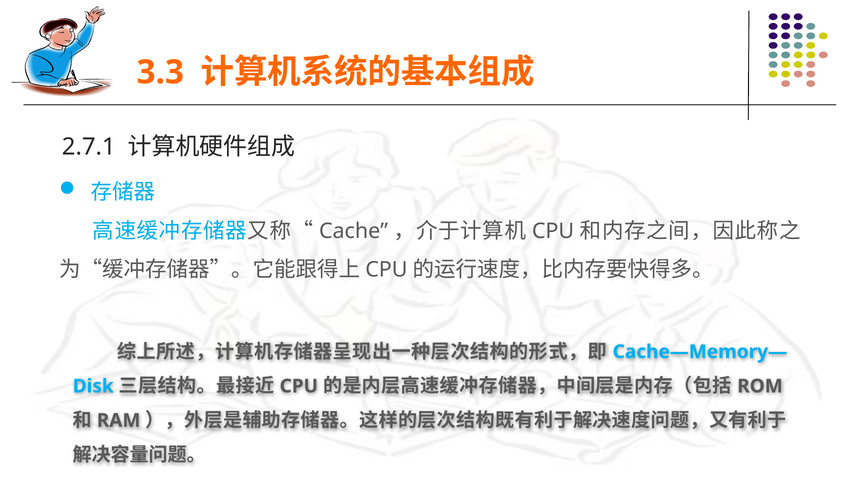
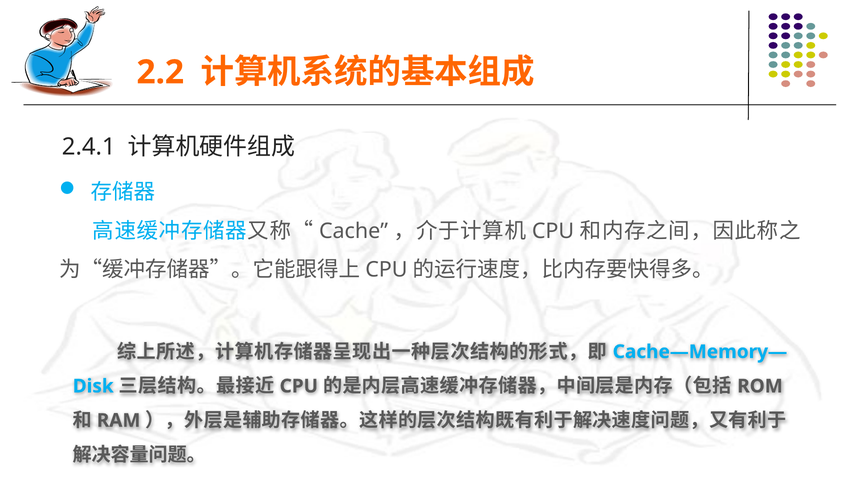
3.3: 3.3 -> 2.2
2.7.1: 2.7.1 -> 2.4.1
